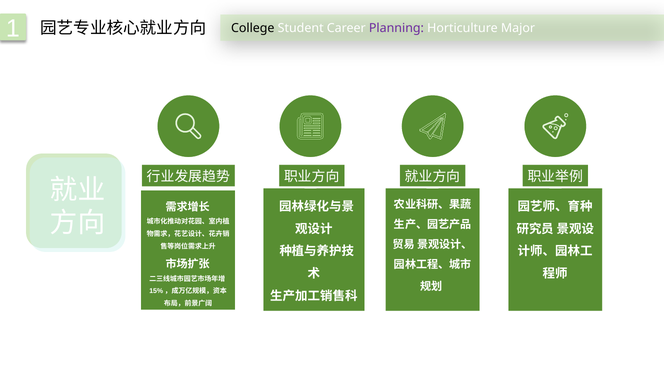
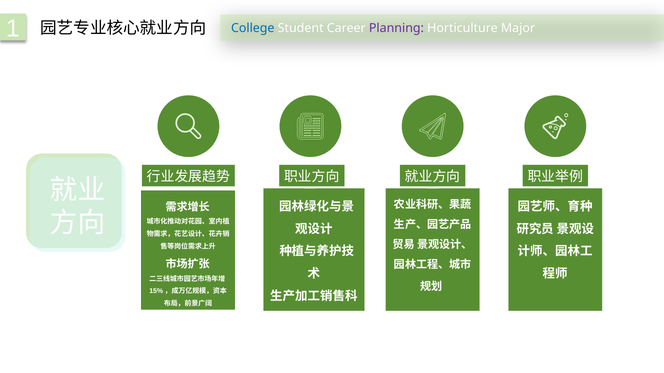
College colour: black -> blue
